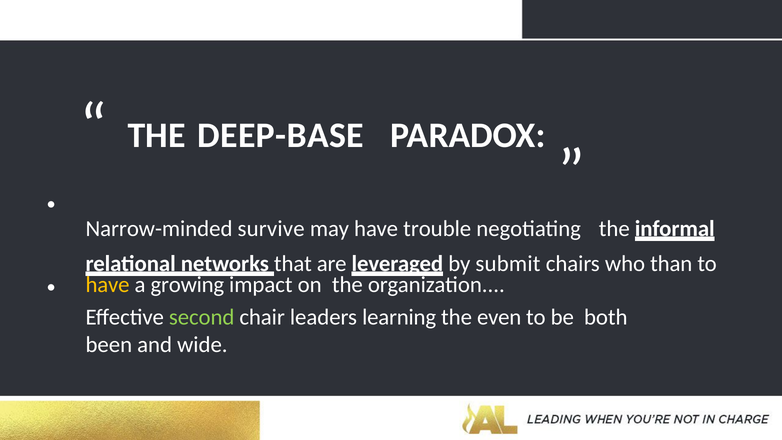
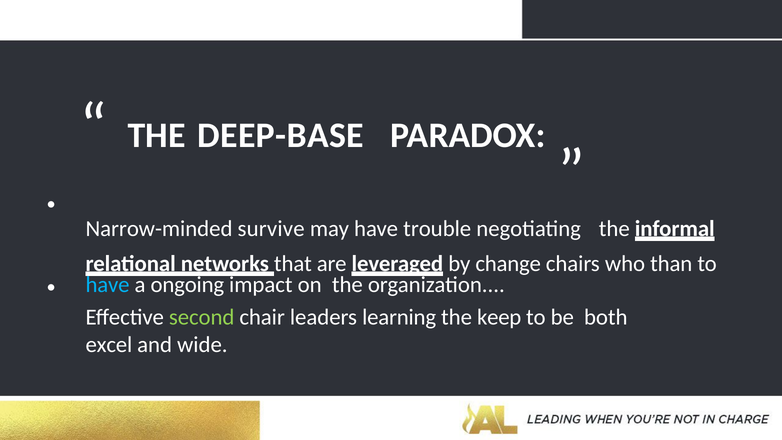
submit: submit -> change
have at (108, 285) colour: yellow -> light blue
growing: growing -> ongoing
even: even -> keep
been: been -> excel
